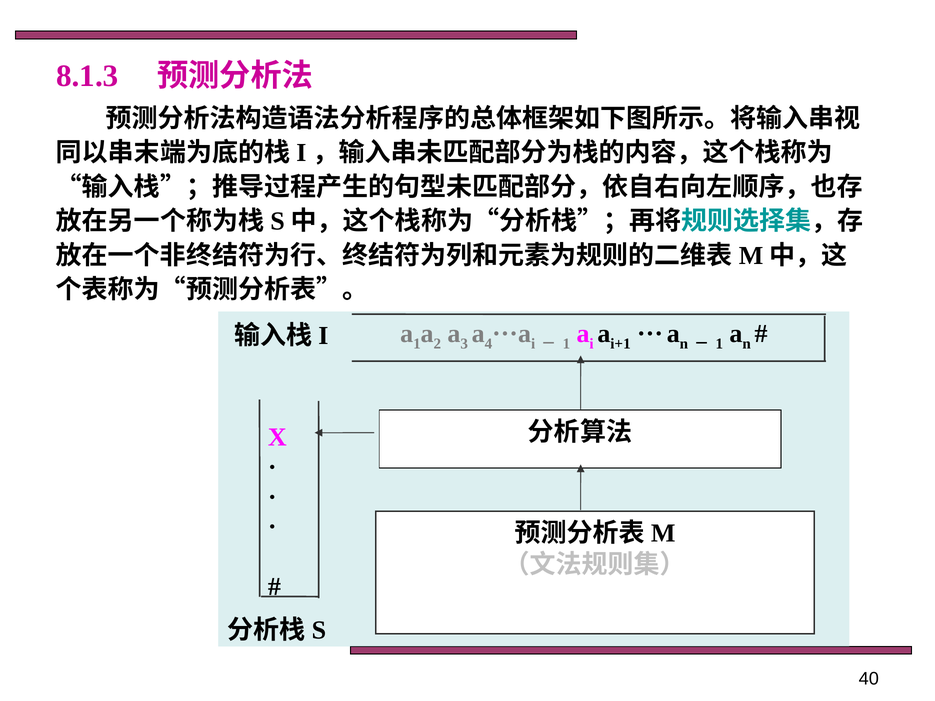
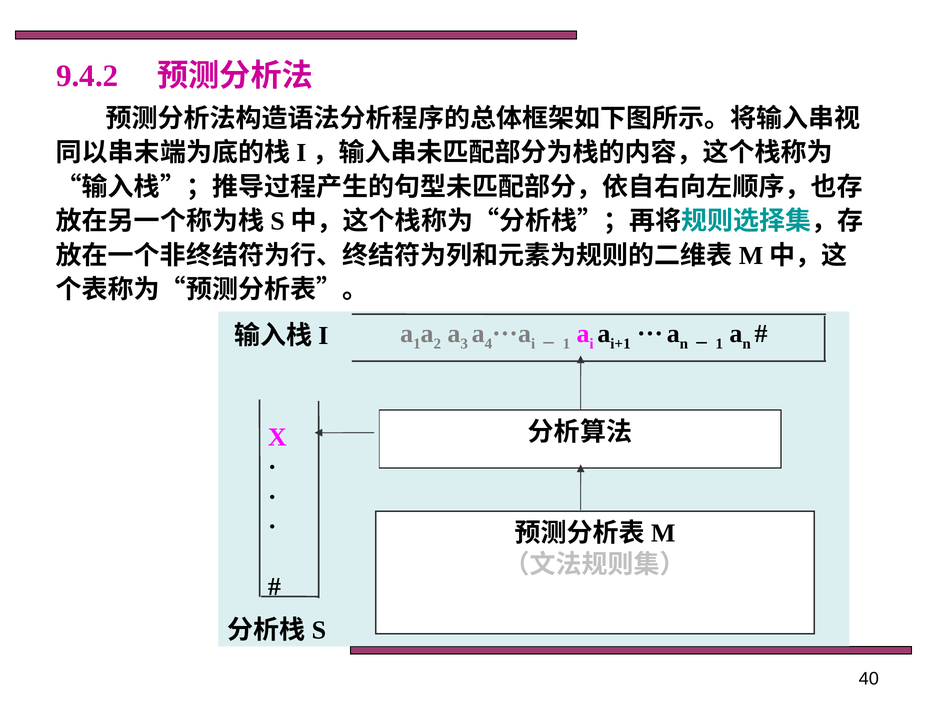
8.1.3: 8.1.3 -> 9.4.2
